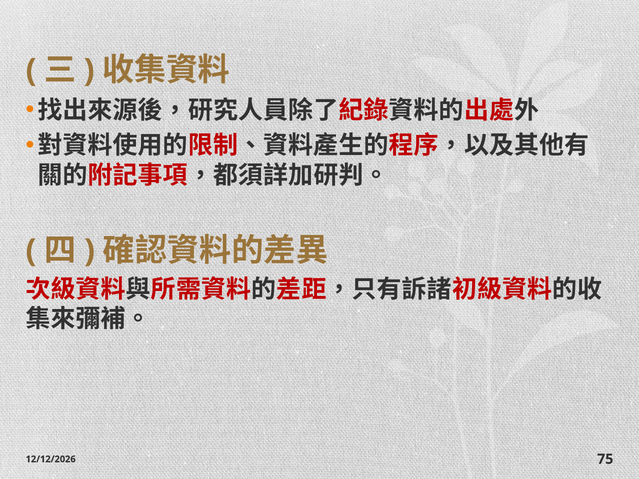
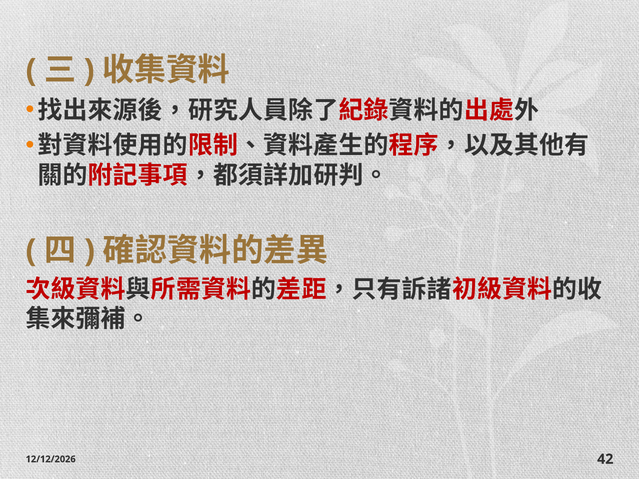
75: 75 -> 42
